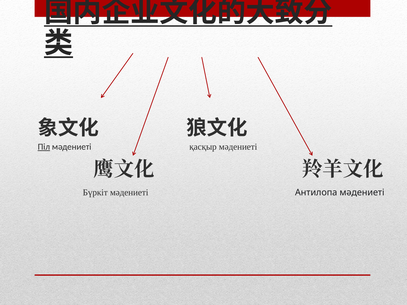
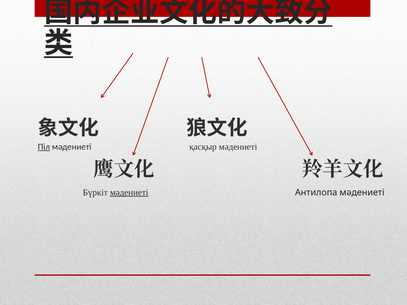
мәдениеті at (129, 193) underline: none -> present
